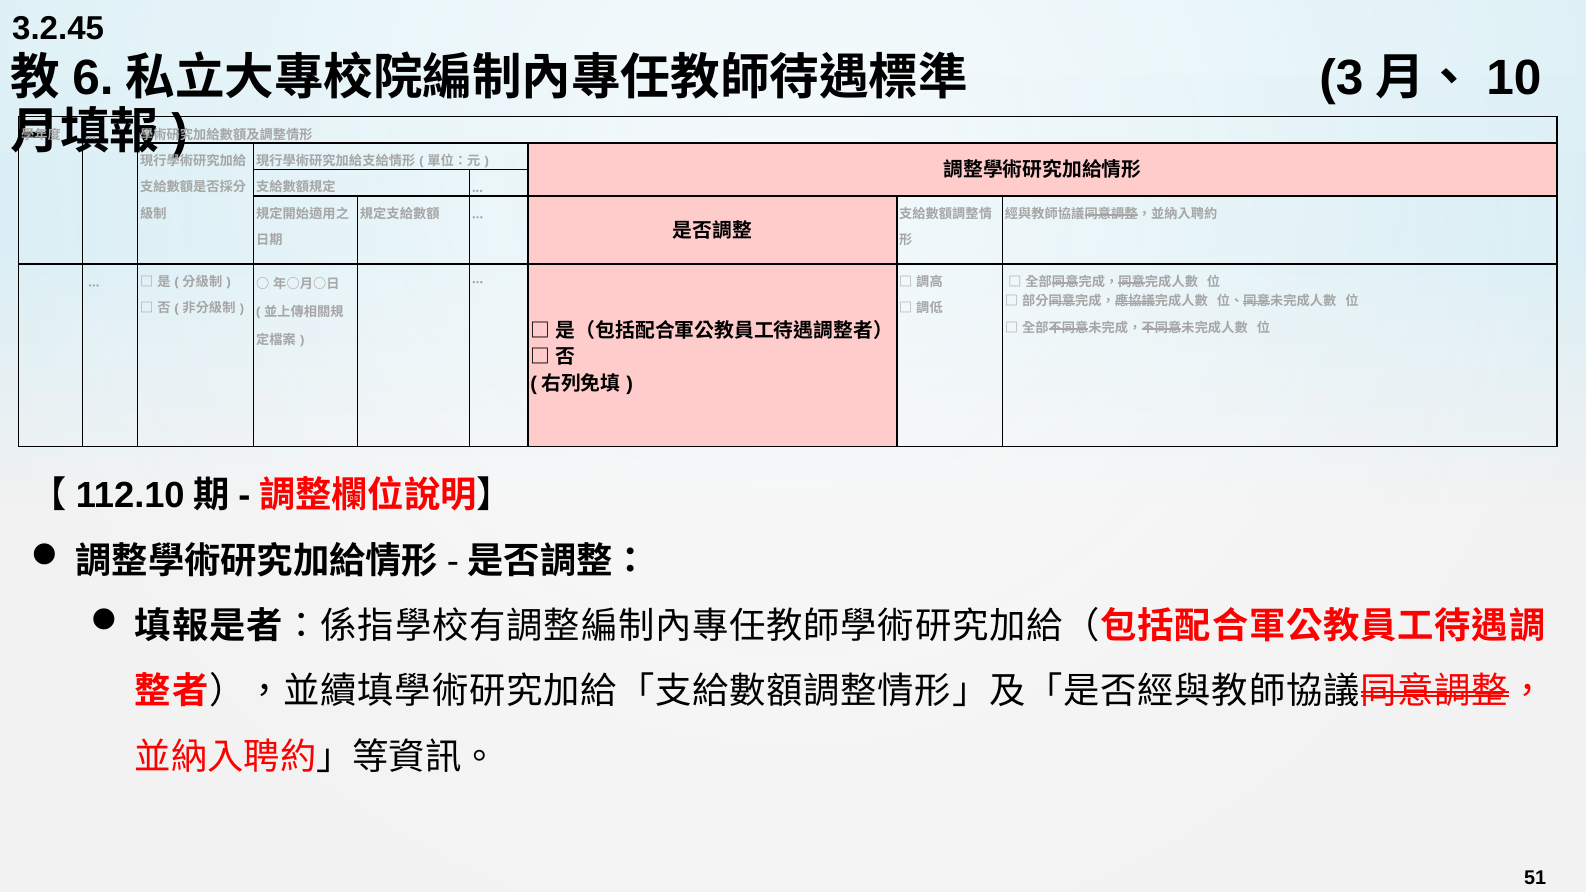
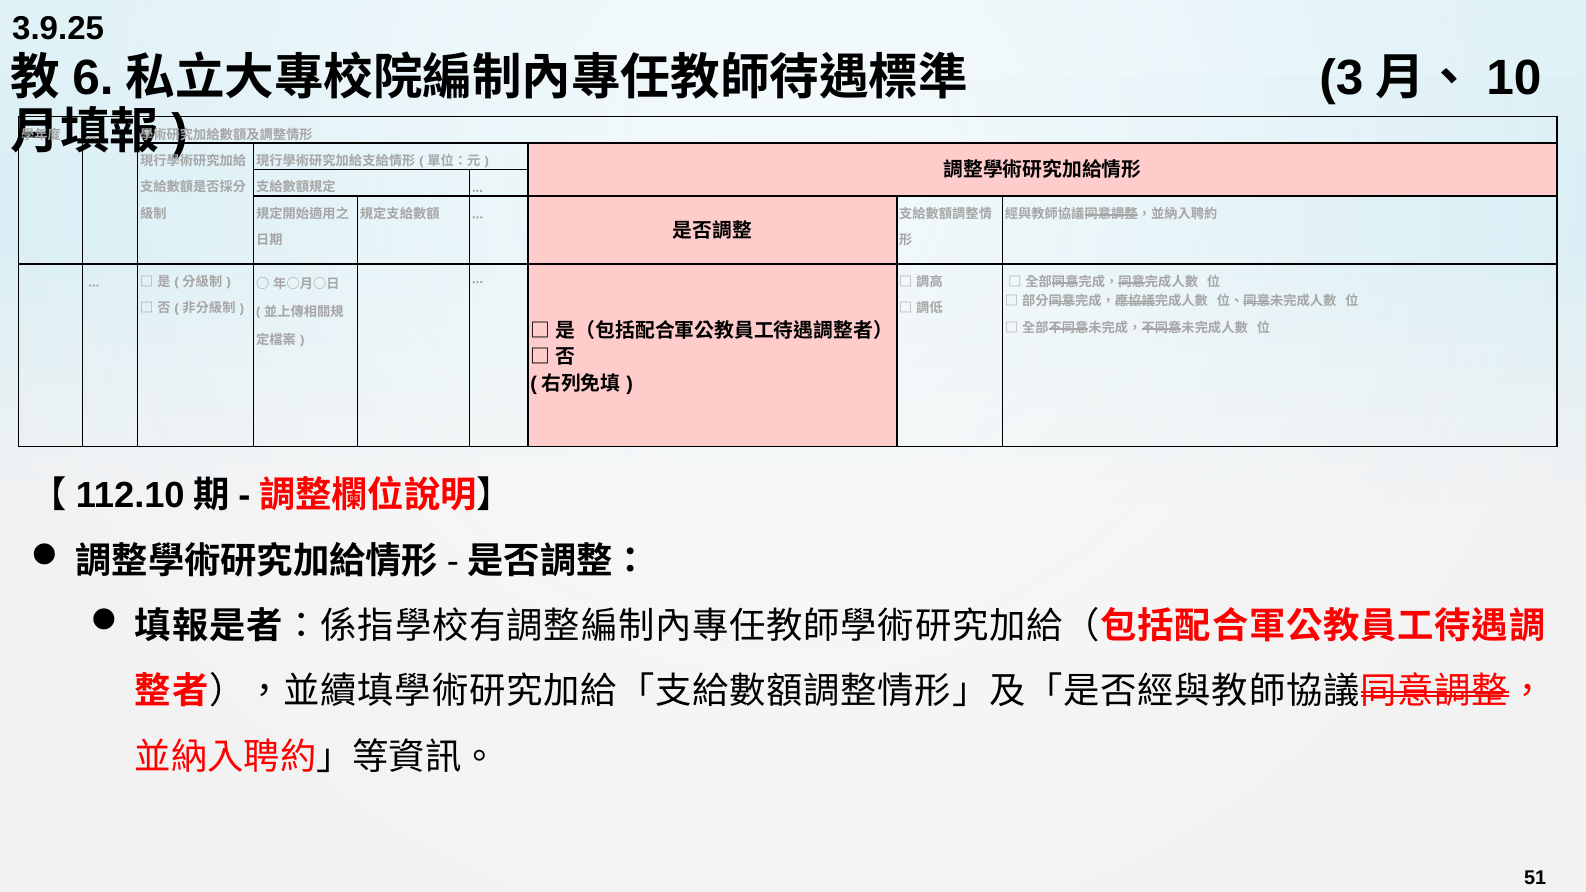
3.2.45: 3.2.45 -> 3.9.25
